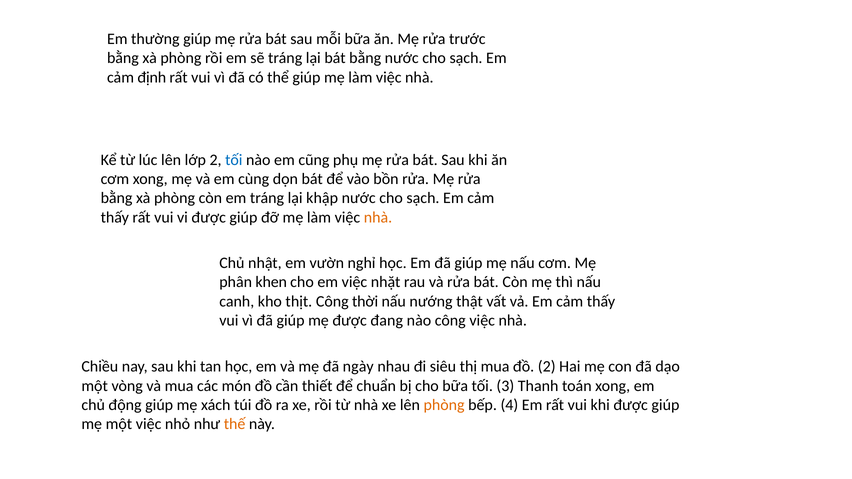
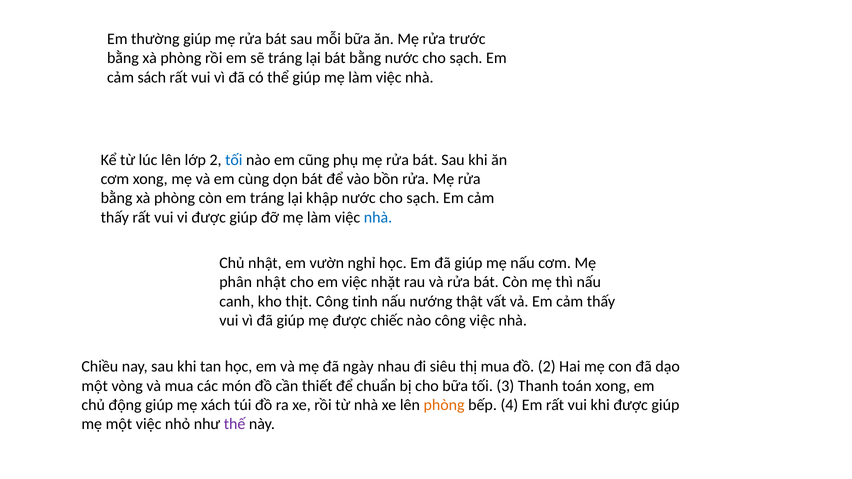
định: định -> sách
nhà at (378, 217) colour: orange -> blue
phân khen: khen -> nhật
thời: thời -> tinh
đang: đang -> chiếc
thế colour: orange -> purple
